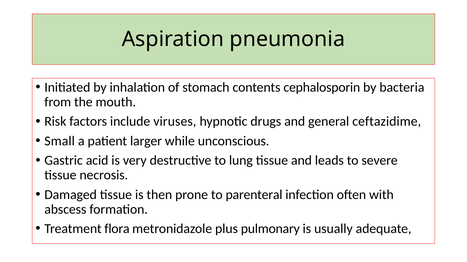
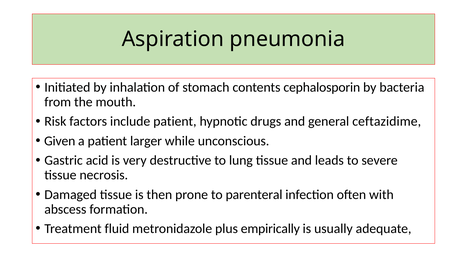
include viruses: viruses -> patient
Small: Small -> Given
flora: flora -> fluid
pulmonary: pulmonary -> empirically
